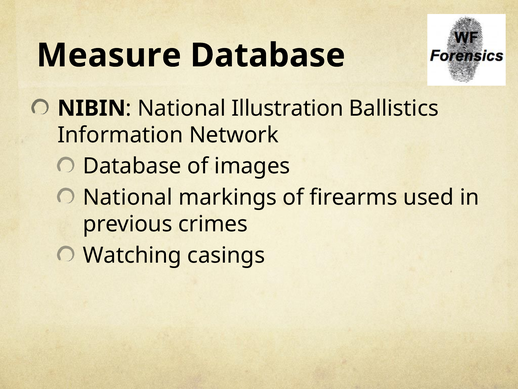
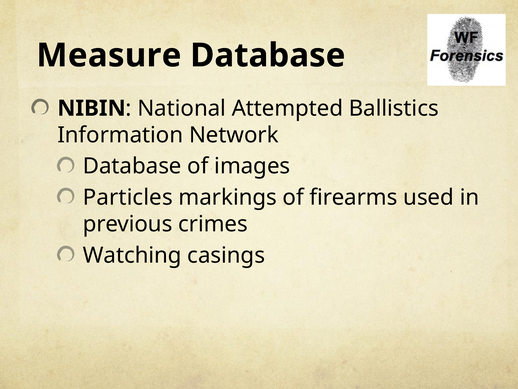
Illustration: Illustration -> Attempted
National at (128, 197): National -> Particles
